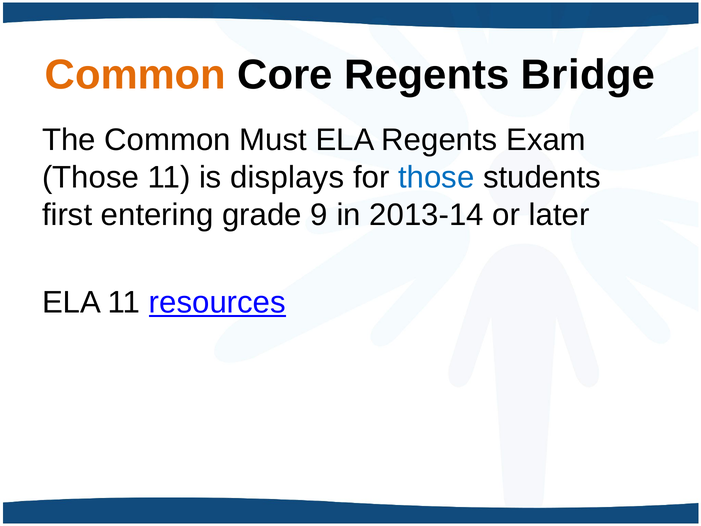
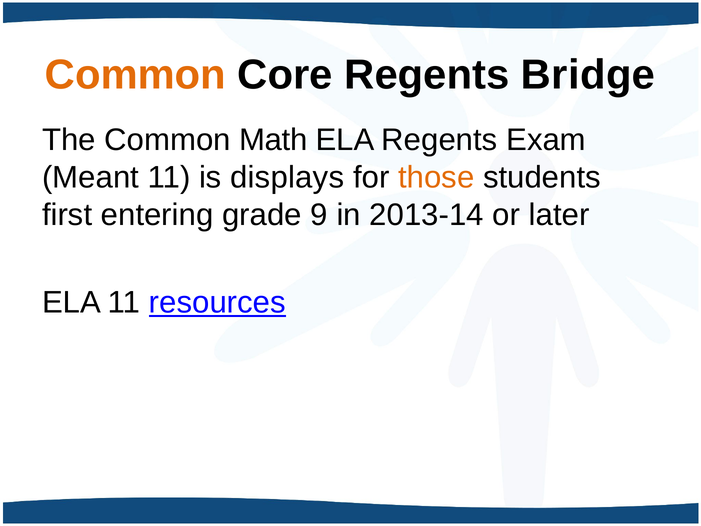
Must: Must -> Math
Those at (91, 177): Those -> Meant
those at (436, 177) colour: blue -> orange
